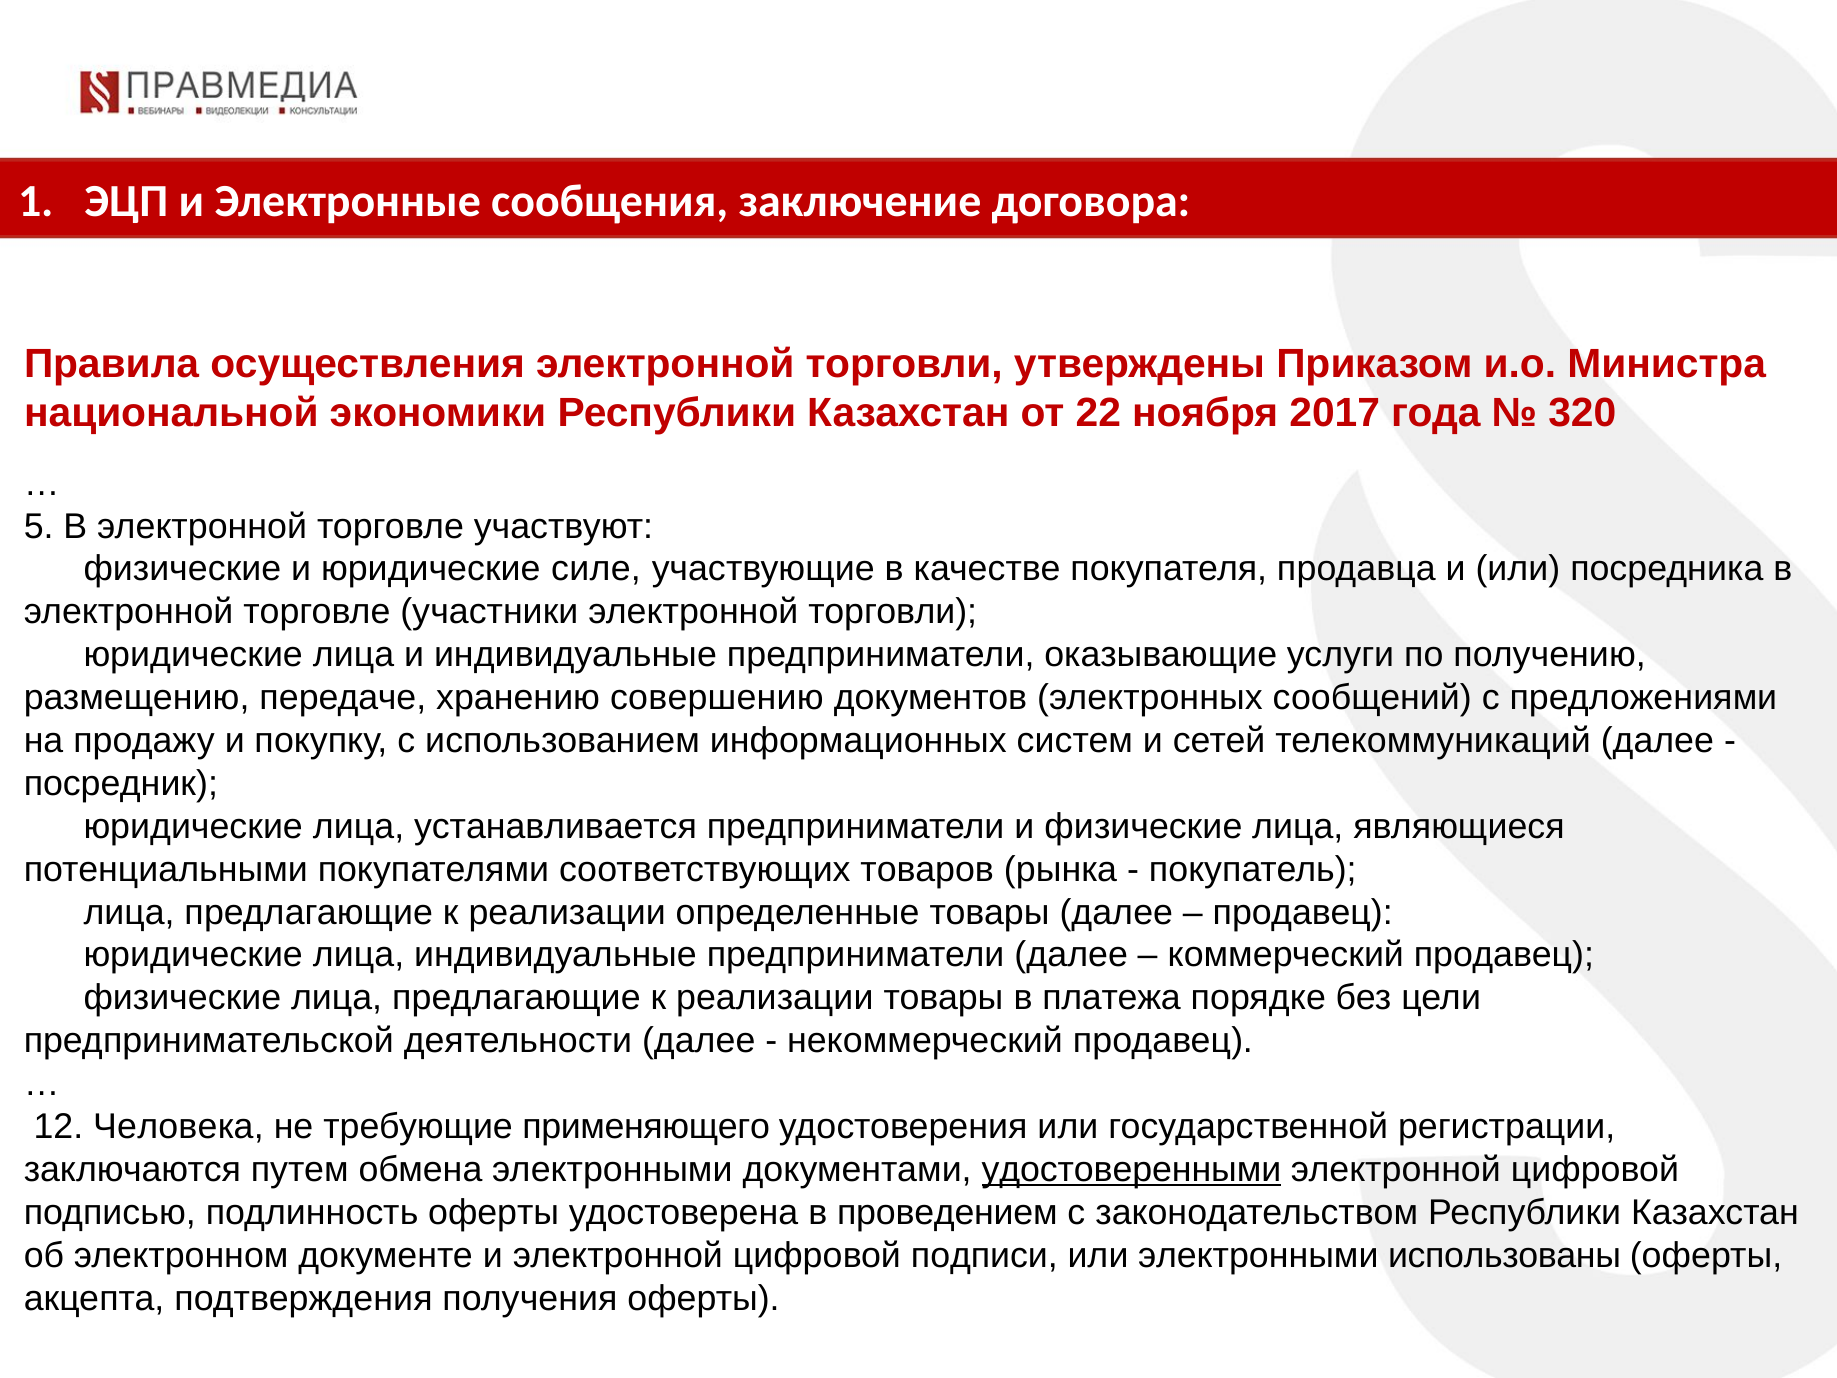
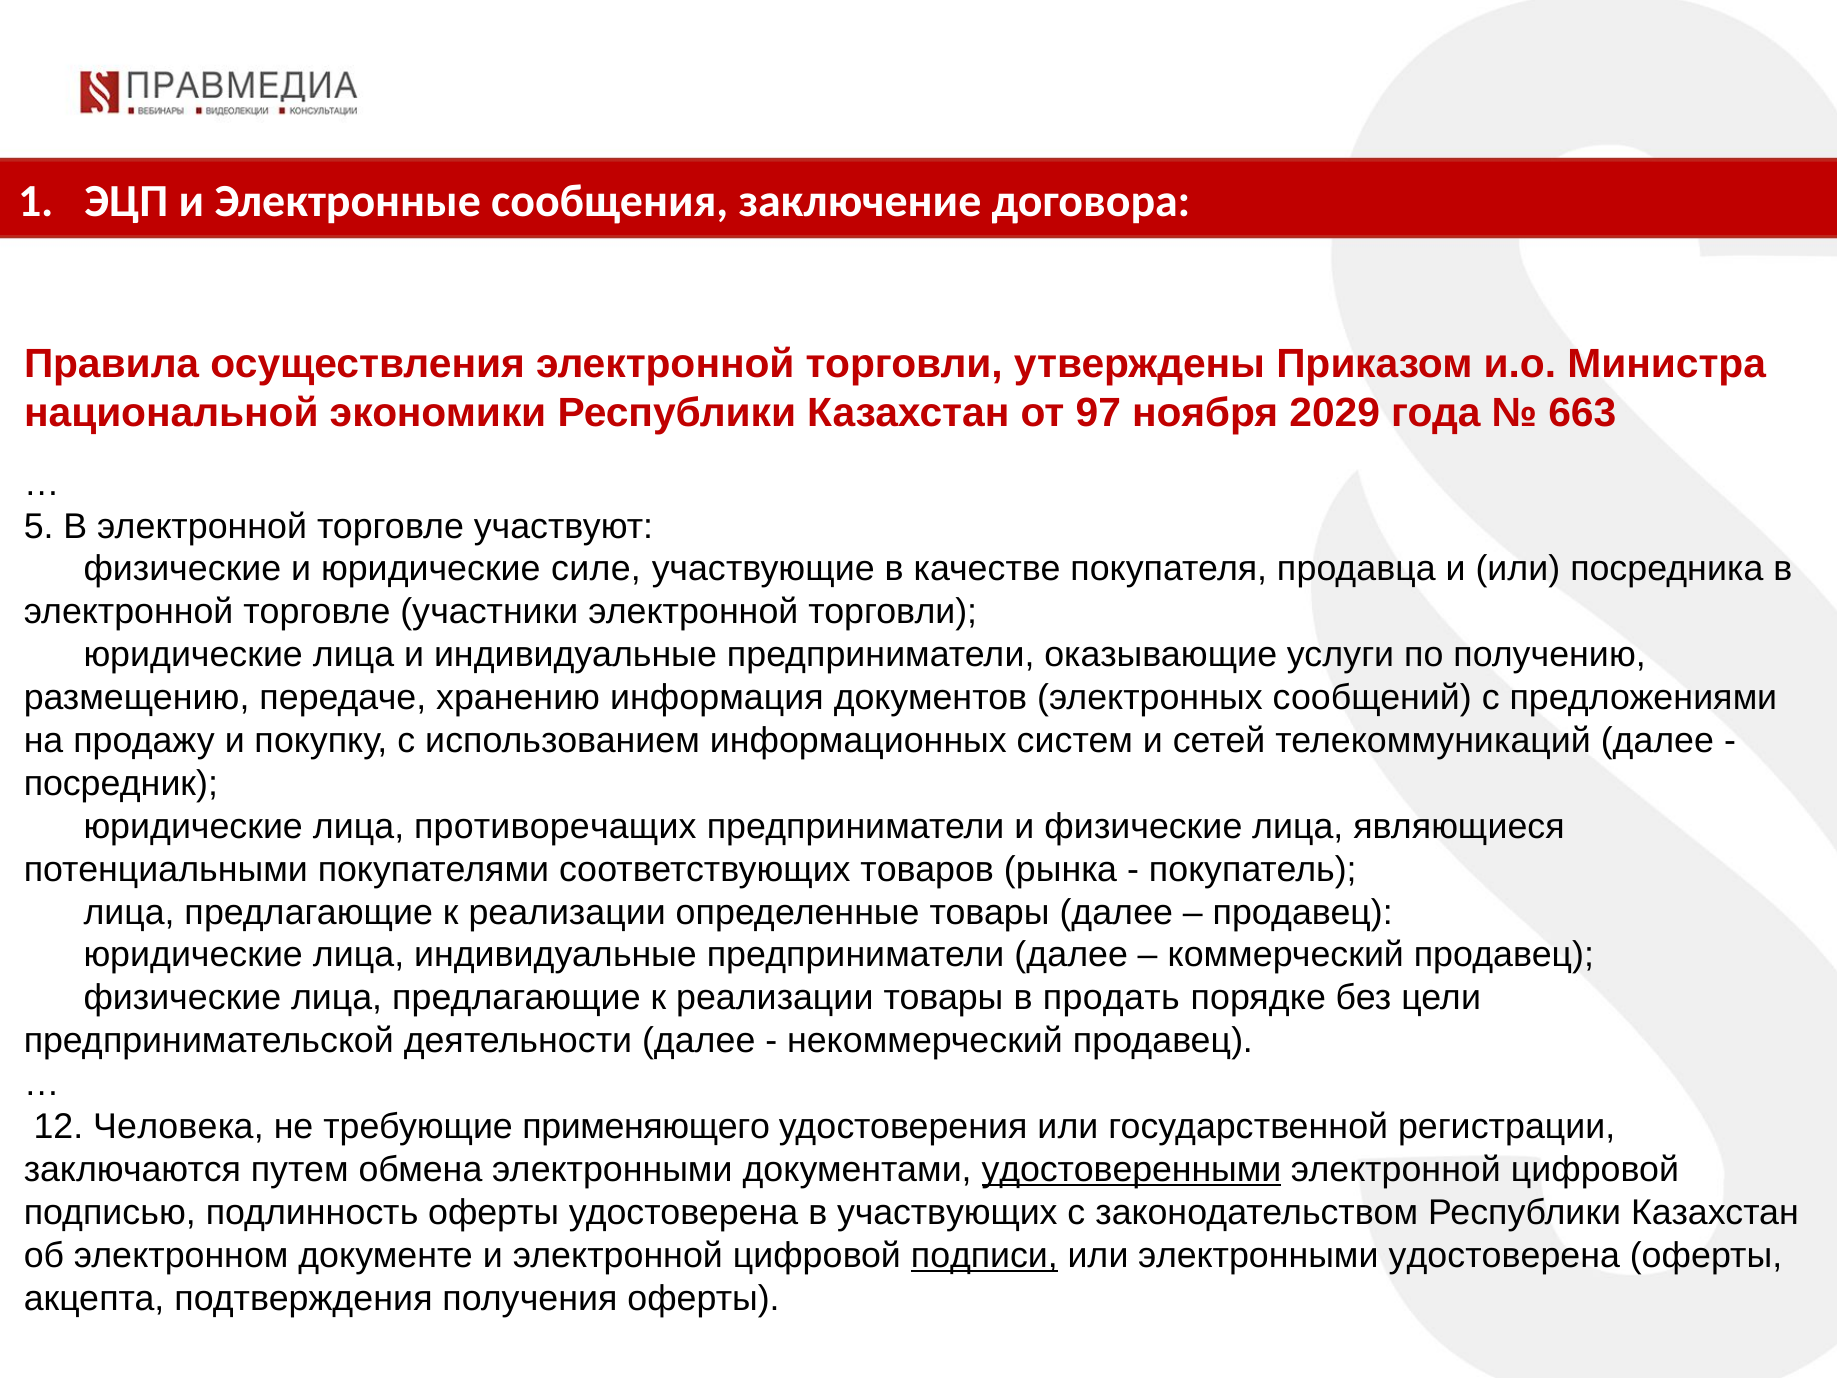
22: 22 -> 97
2017: 2017 -> 2029
320: 320 -> 663
совершению: совершению -> информация
устанавливается: устанавливается -> противоречащих
платежа: платежа -> продать
проведением: проведением -> участвующих
подписи underline: none -> present
электронными использованы: использованы -> удостоверена
